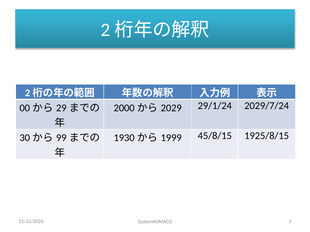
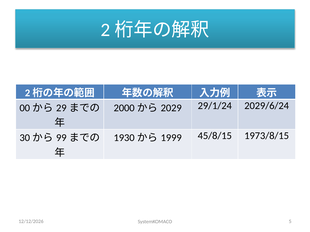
2029/7/24: 2029/7/24 -> 2029/6/24
1925/8/15: 1925/8/15 -> 1973/8/15
